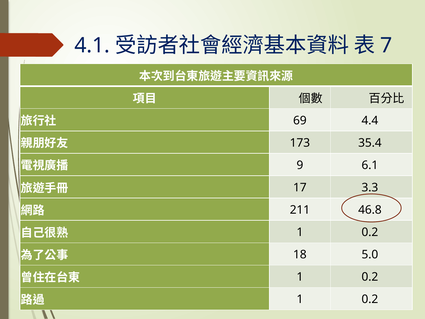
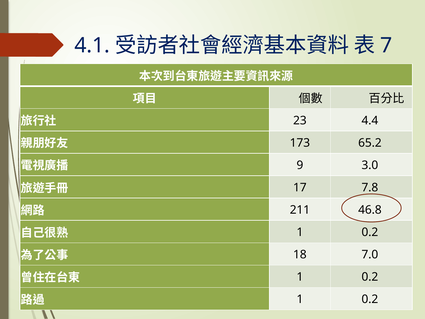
69: 69 -> 23
35.4: 35.4 -> 65.2
6.1: 6.1 -> 3.0
3.3: 3.3 -> 7.8
5.0: 5.0 -> 7.0
